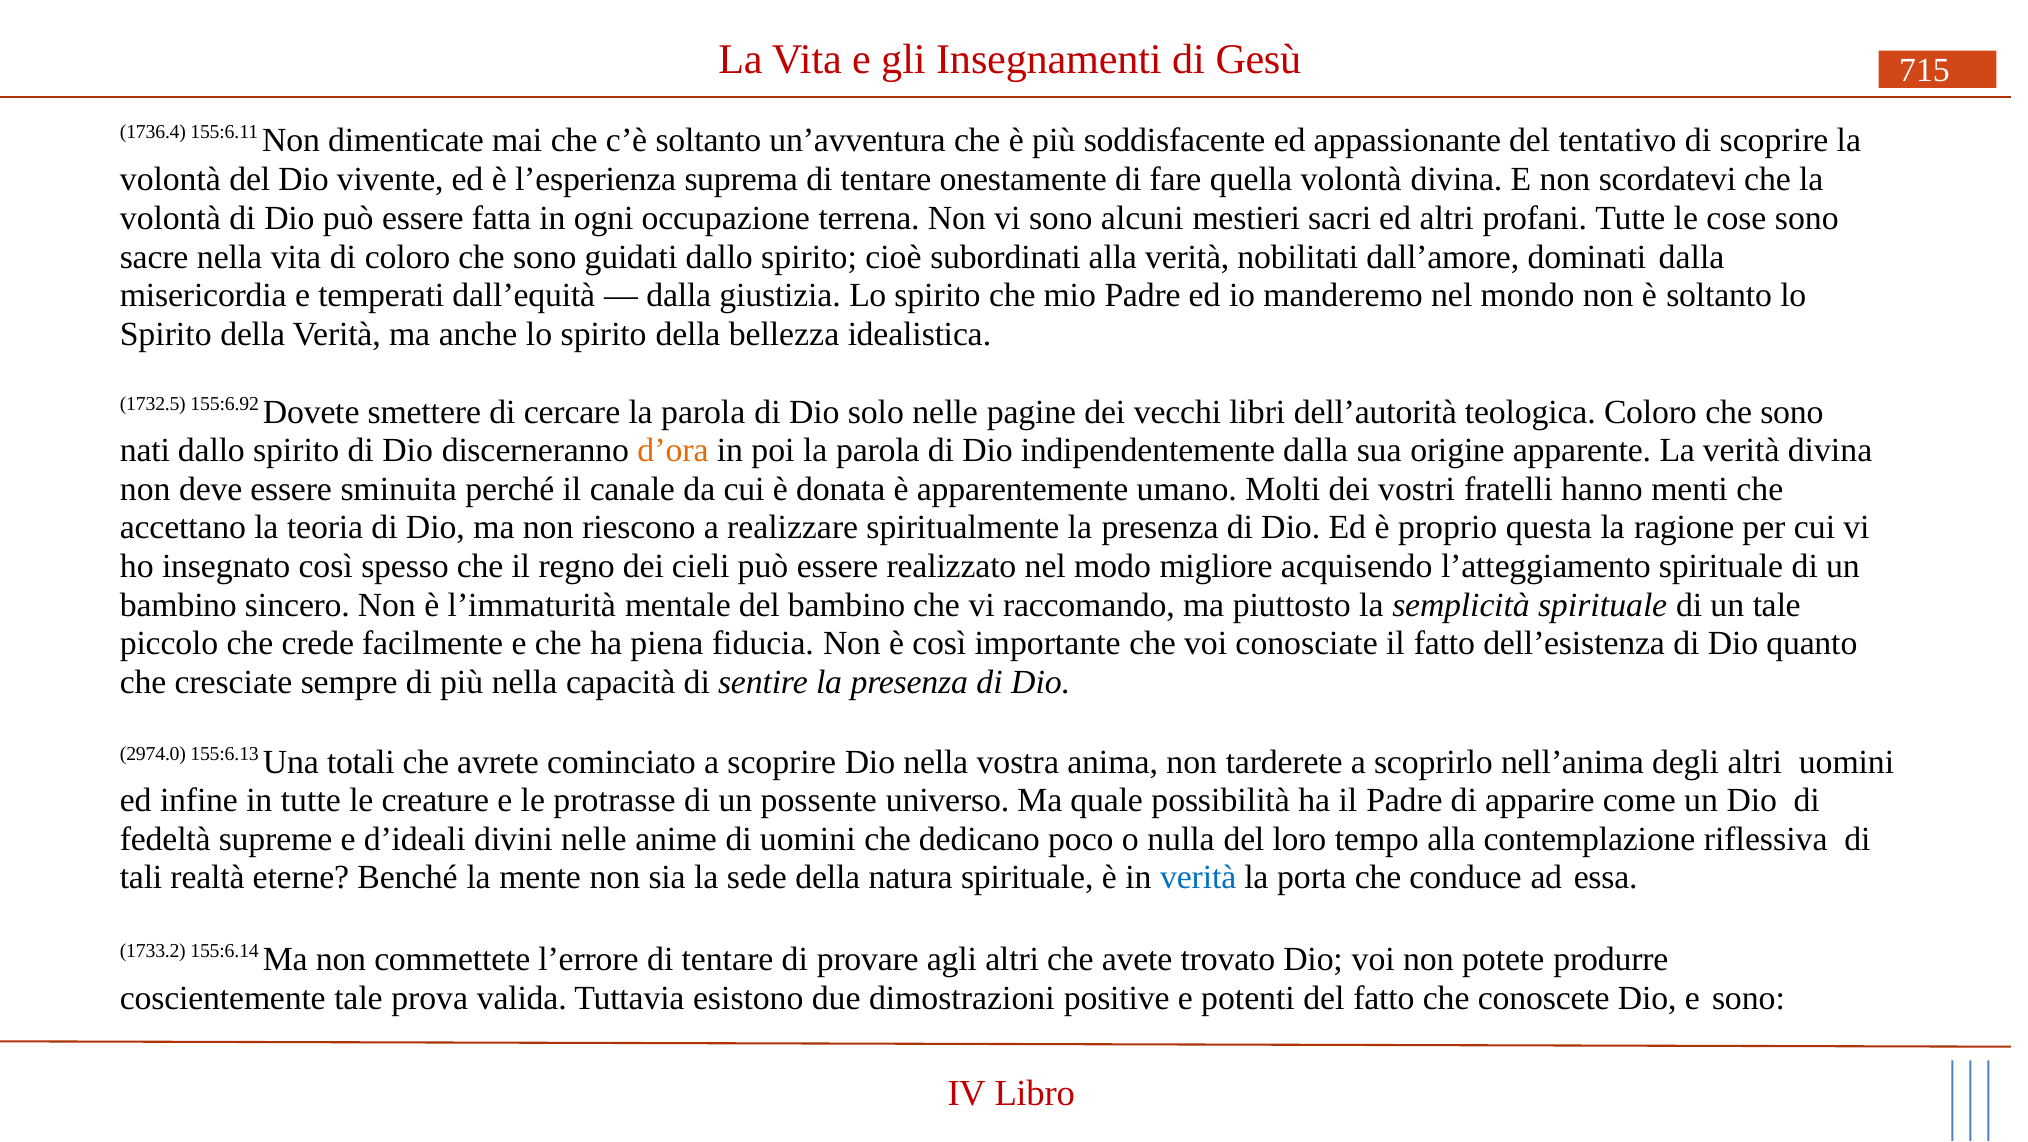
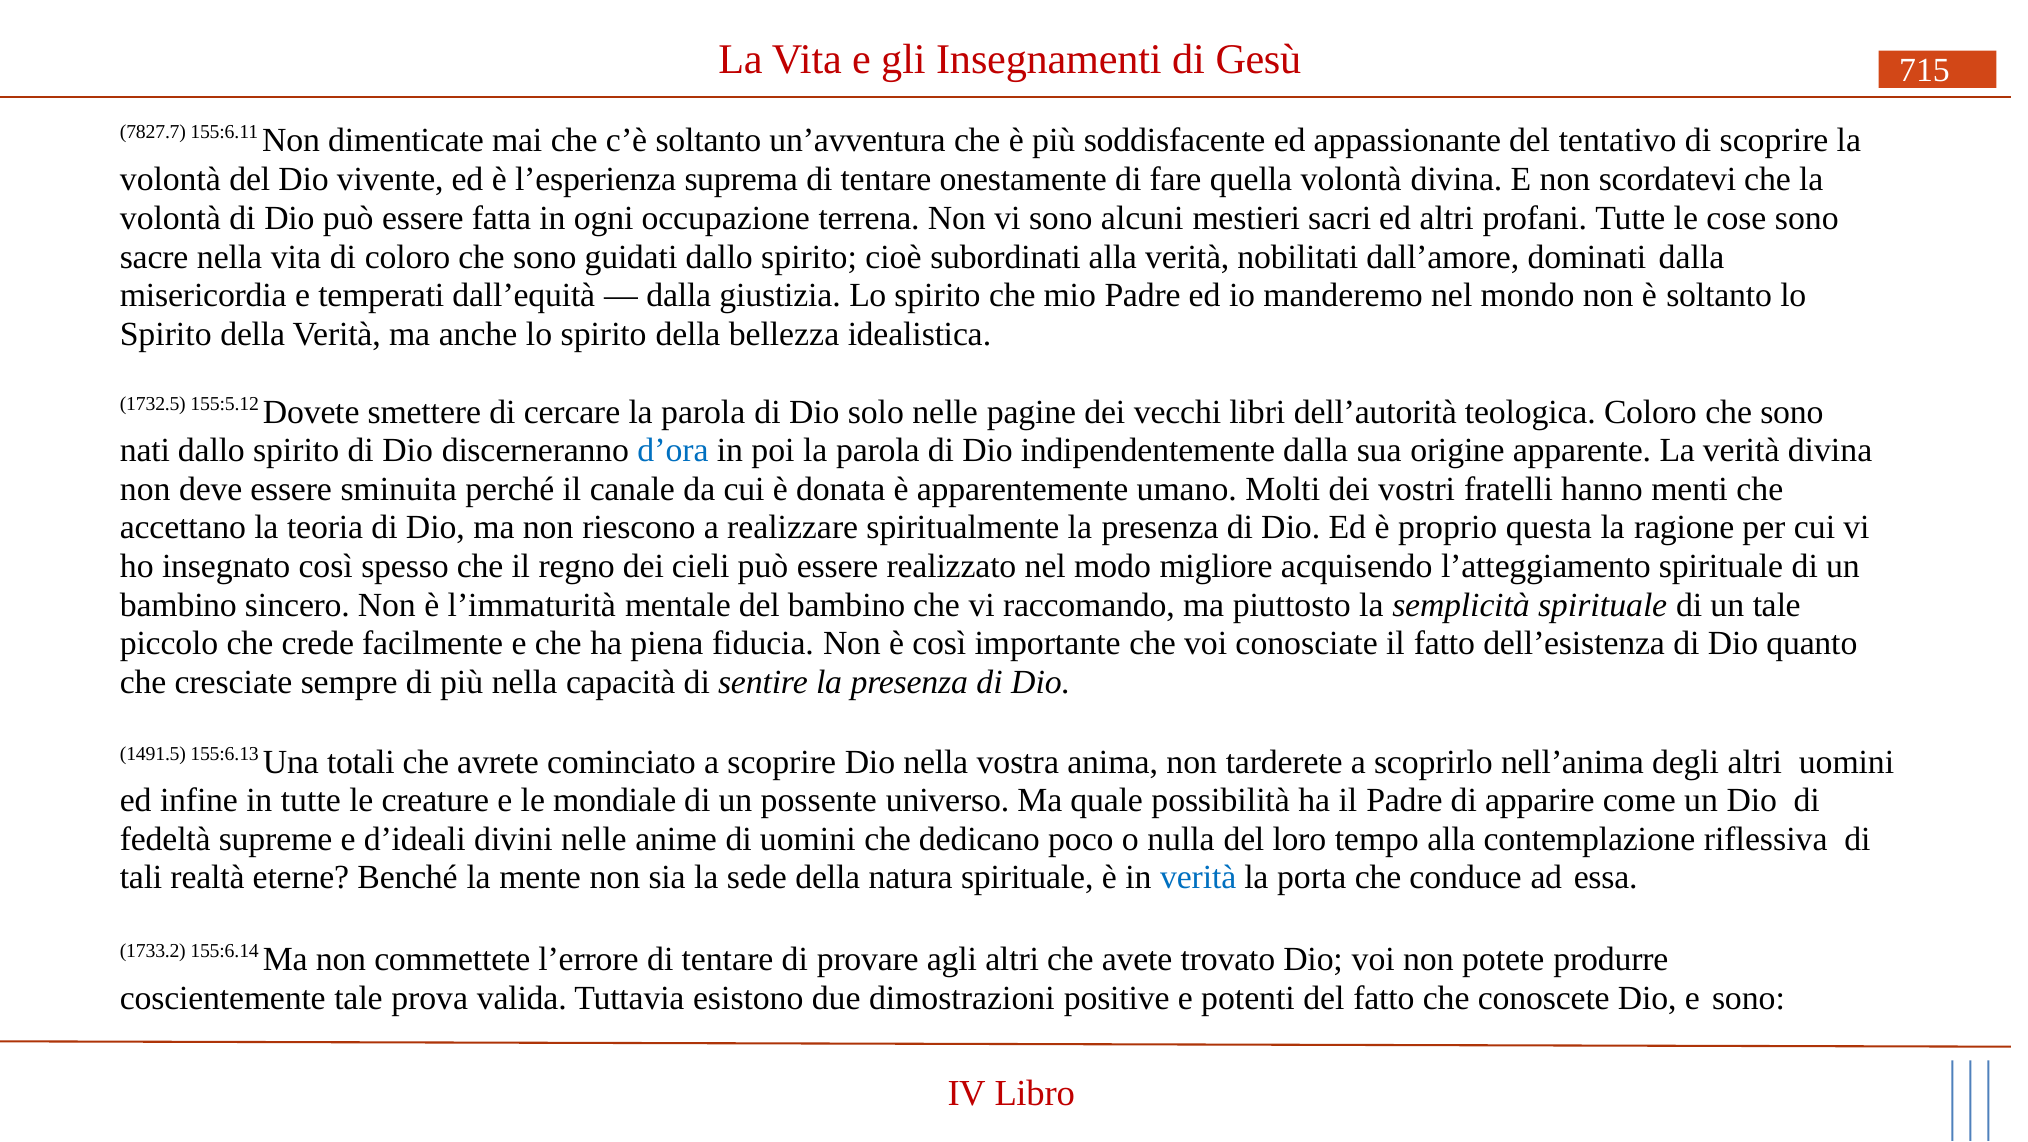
1736.4: 1736.4 -> 7827.7
155:6.92: 155:6.92 -> 155:5.12
d’ora colour: orange -> blue
2974.0: 2974.0 -> 1491.5
protrasse: protrasse -> mondiale
